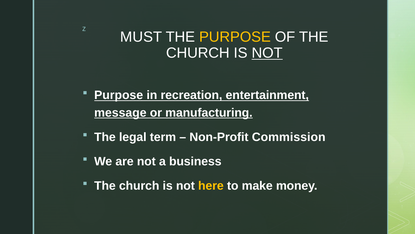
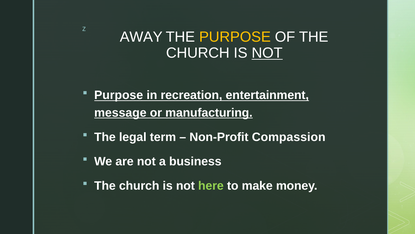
MUST: MUST -> AWAY
Commission: Commission -> Compassion
here colour: yellow -> light green
